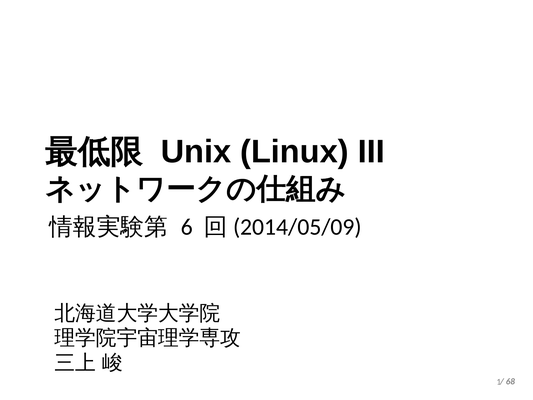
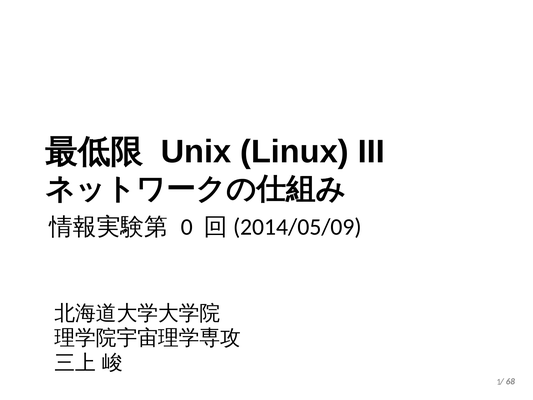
6: 6 -> 0
